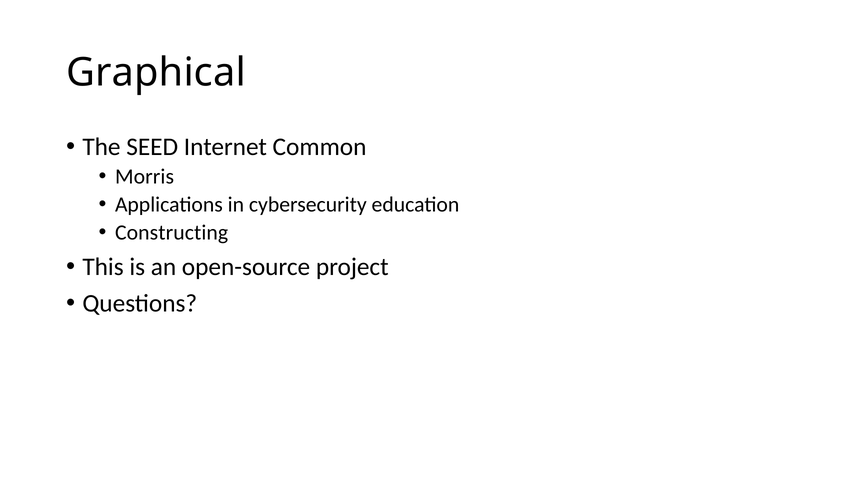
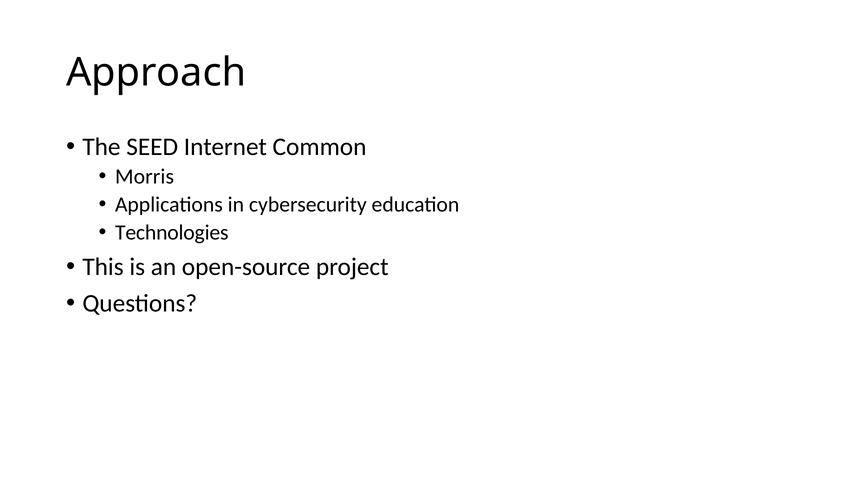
Graphical: Graphical -> Approach
Constructing: Constructing -> Technologies
